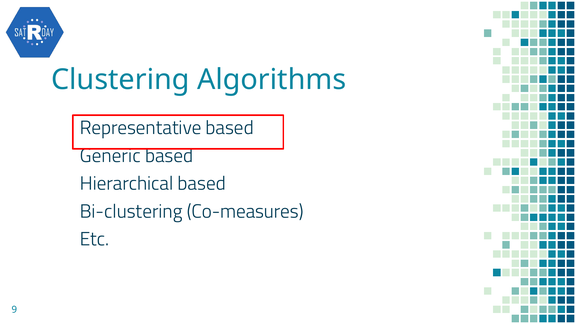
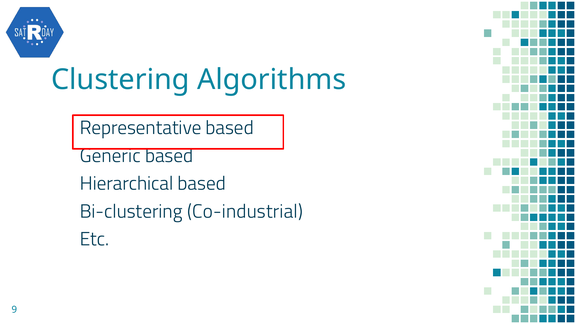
Co-measures: Co-measures -> Co-industrial
